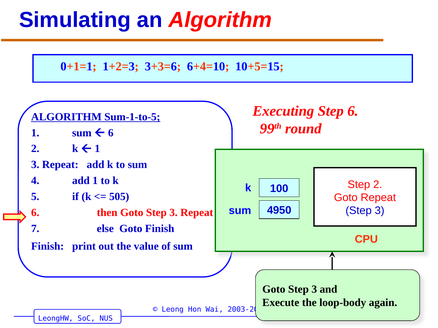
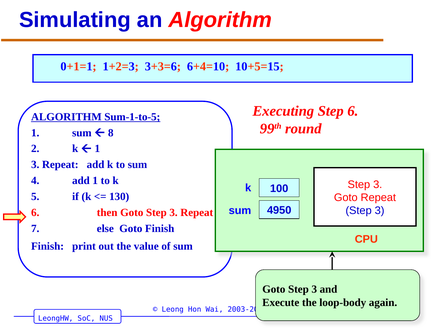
6 at (111, 133): 6 -> 8
100 Step 2: 2 -> 3
505: 505 -> 130
